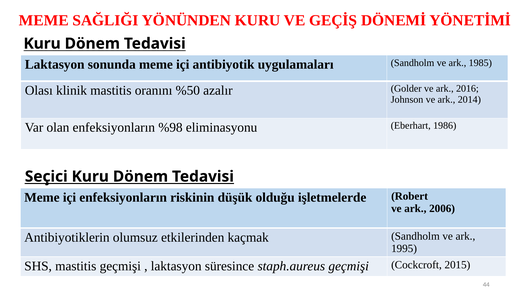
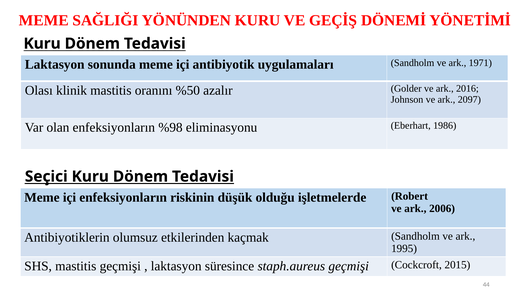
1985: 1985 -> 1971
2014: 2014 -> 2097
